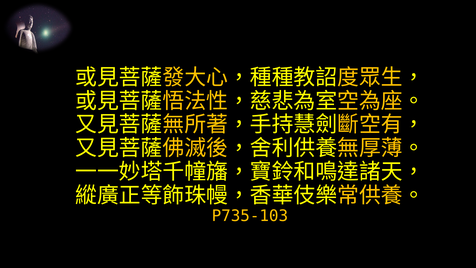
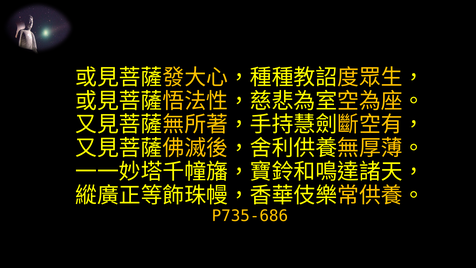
P735-103: P735-103 -> P735-686
